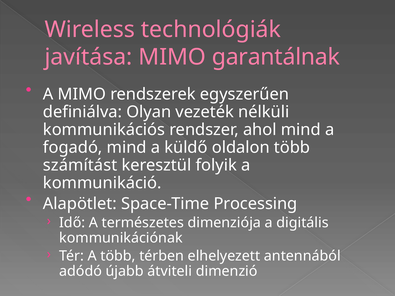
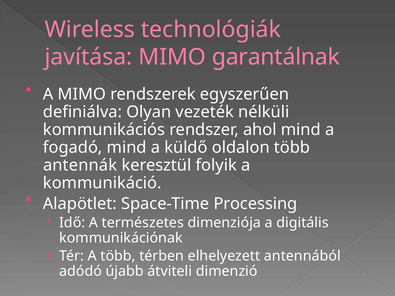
számítást: számítást -> antennák
